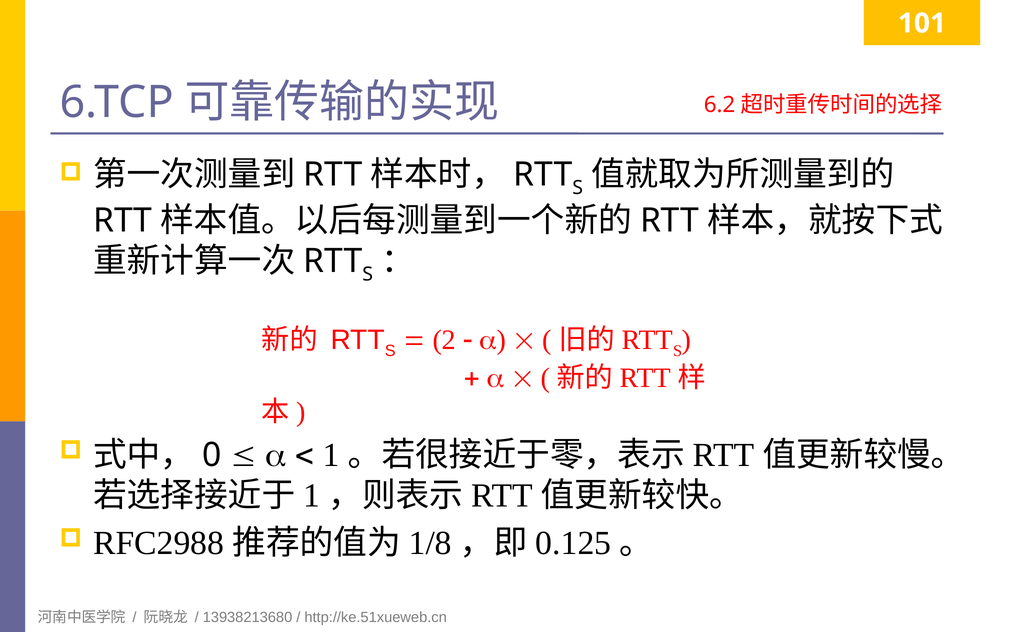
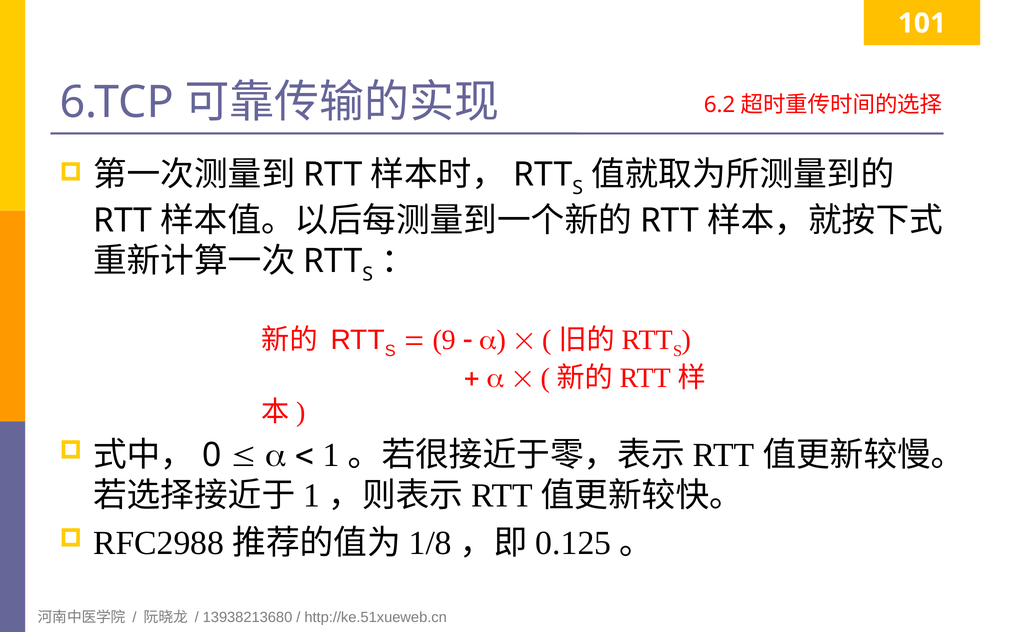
2: 2 -> 9
